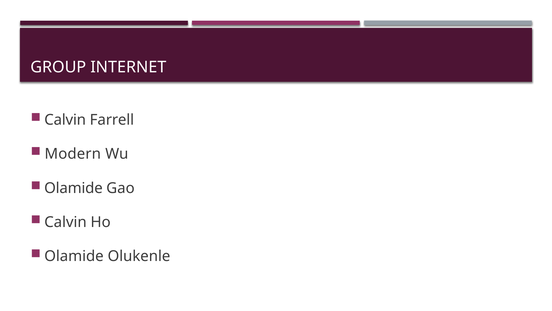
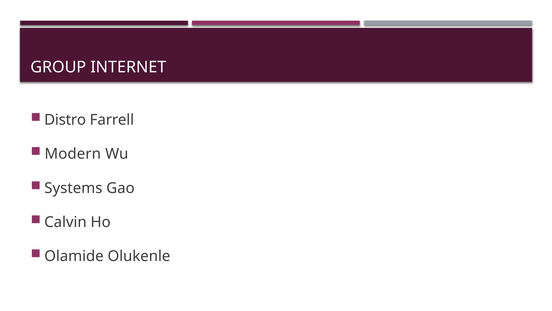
Calvin at (65, 120): Calvin -> Distro
Olamide at (73, 188): Olamide -> Systems
